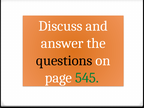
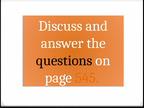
545 colour: green -> orange
